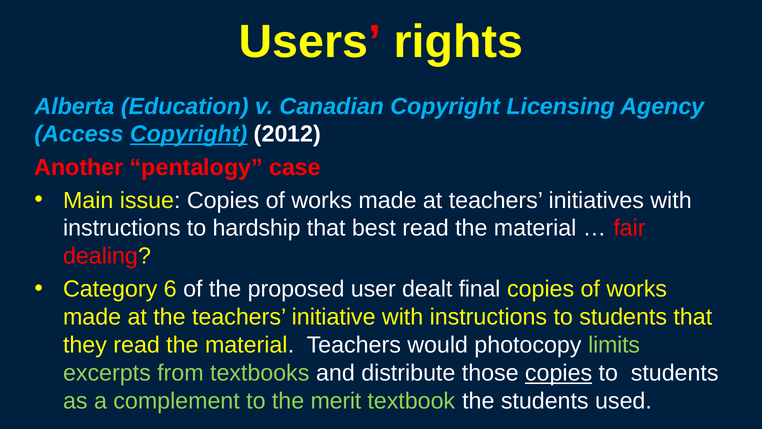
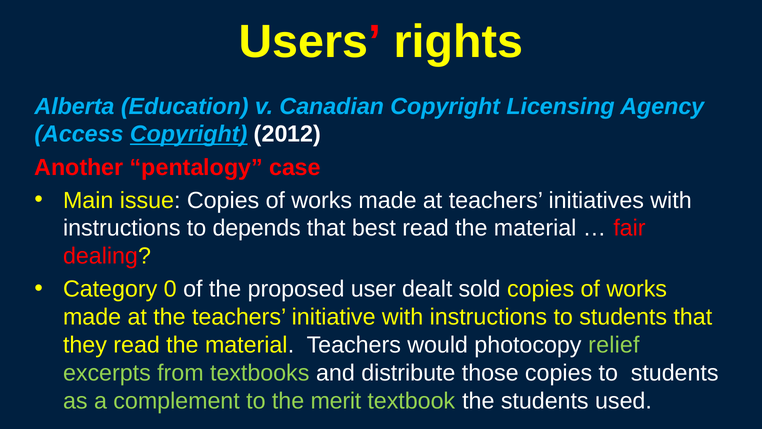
hardship: hardship -> depends
6: 6 -> 0
final: final -> sold
limits: limits -> relief
copies at (559, 373) underline: present -> none
